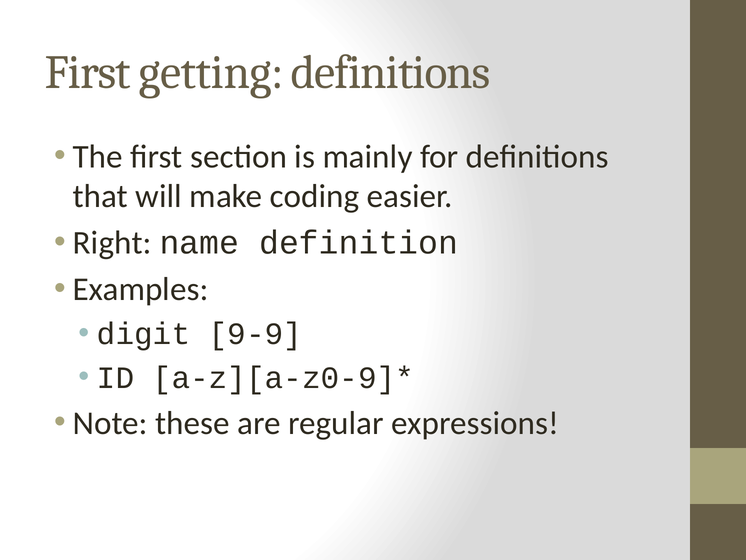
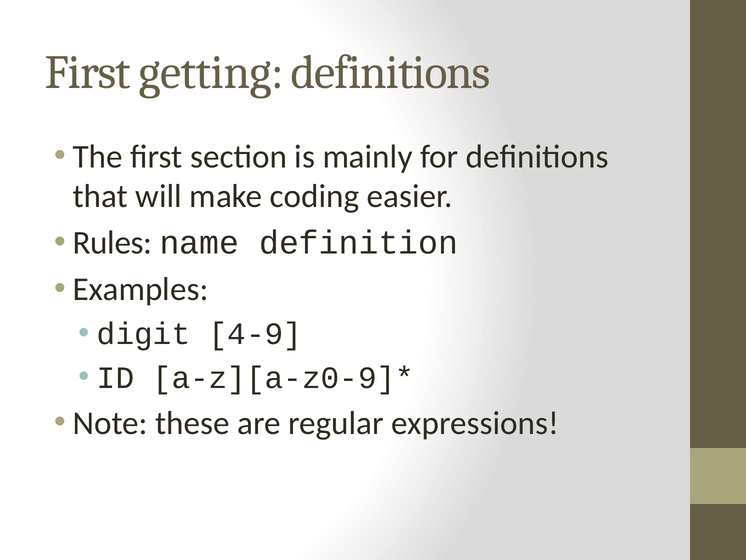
Right: Right -> Rules
9-9: 9-9 -> 4-9
